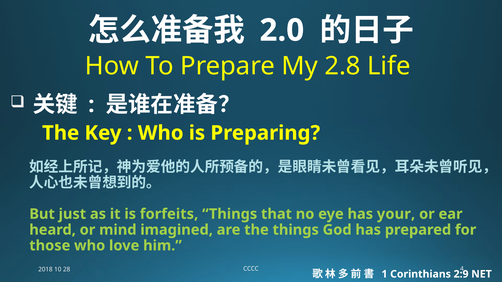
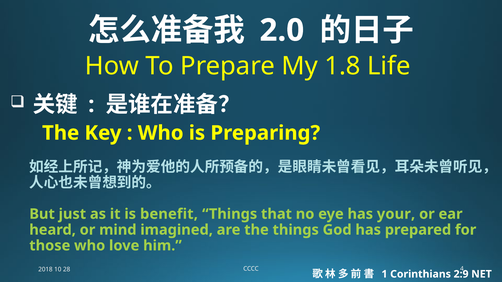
2.8: 2.8 -> 1.8
forfeits: forfeits -> benefit
